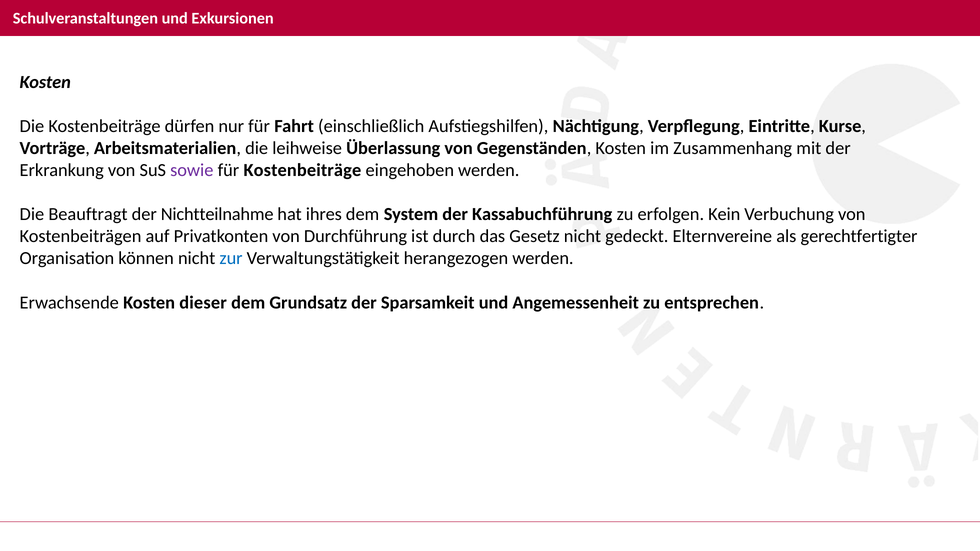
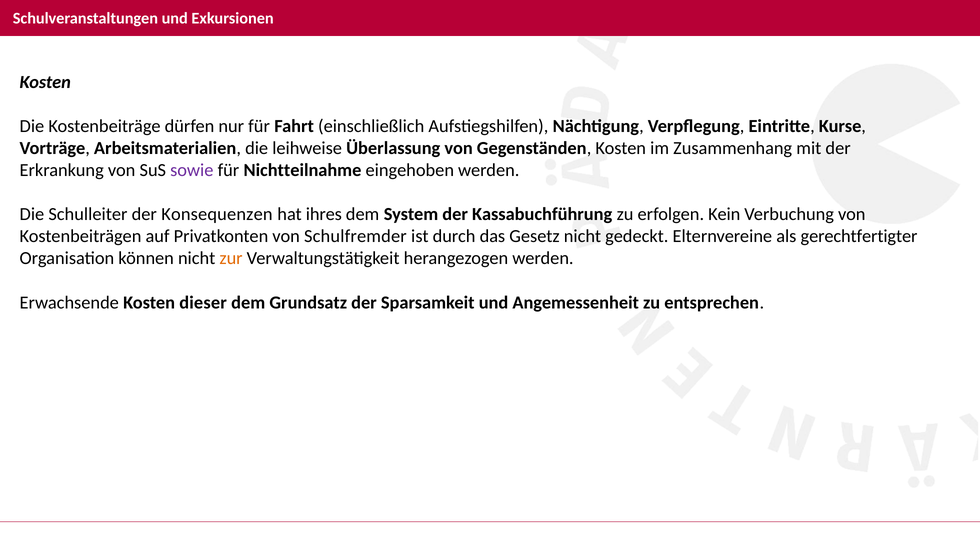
für Kostenbeiträge: Kostenbeiträge -> Nichtteilnahme
Beauftragt: Beauftragt -> Schulleiter
Nichtteilnahme: Nichtteilnahme -> Konsequenzen
Durchführung: Durchführung -> Schulfremder
zur colour: blue -> orange
